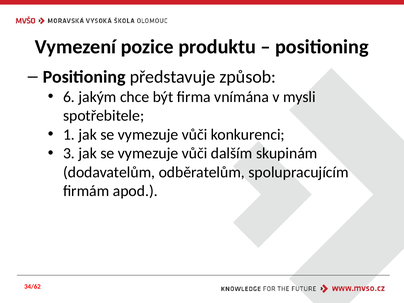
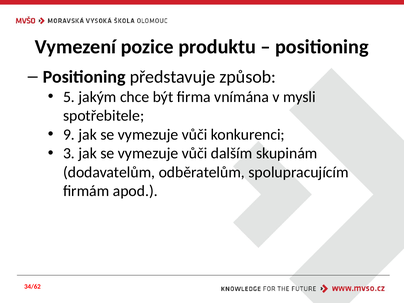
6: 6 -> 5
1: 1 -> 9
